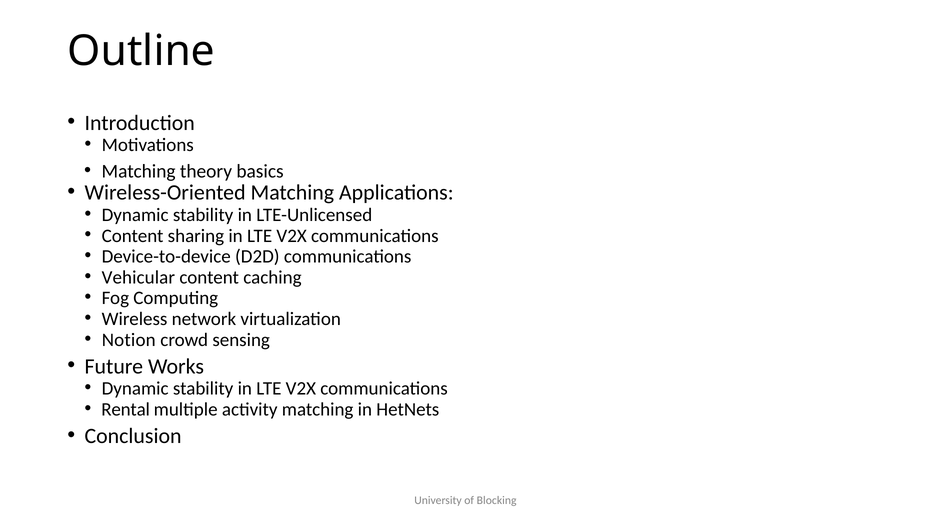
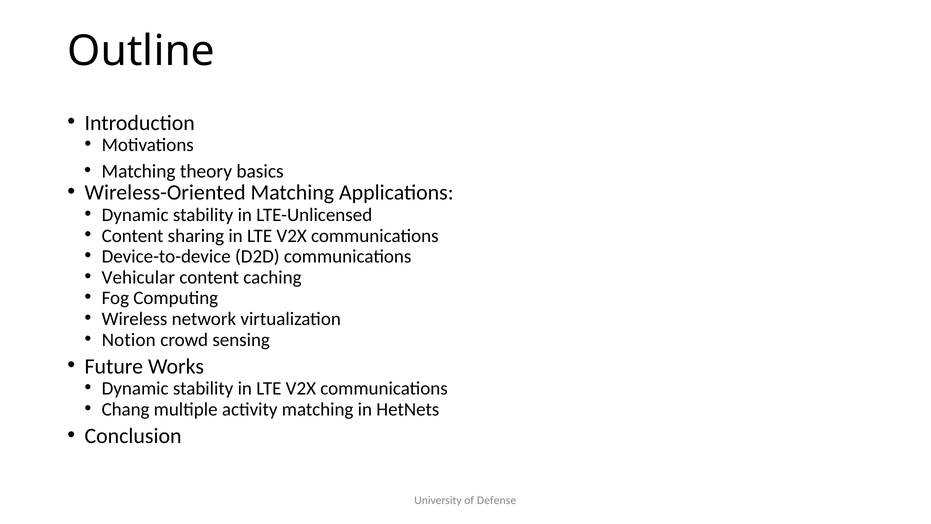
Rental: Rental -> Chang
Blocking: Blocking -> Defense
